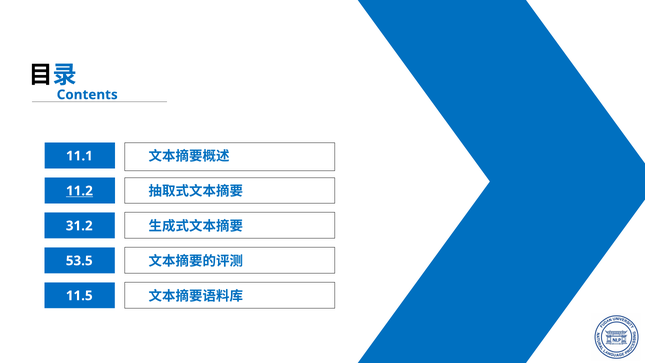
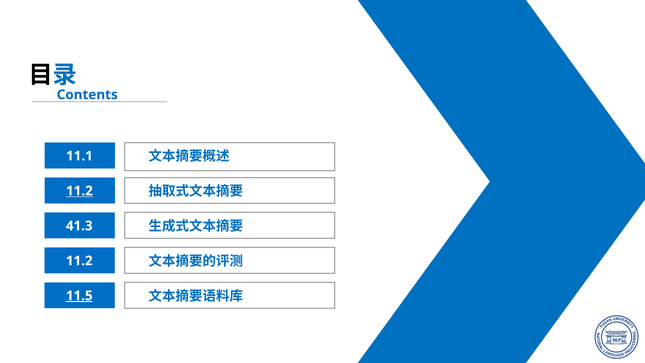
31.2: 31.2 -> 41.3
53.5 at (79, 261): 53.5 -> 11.2
11.5 underline: none -> present
